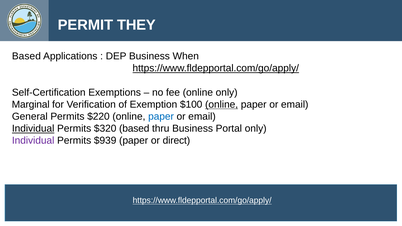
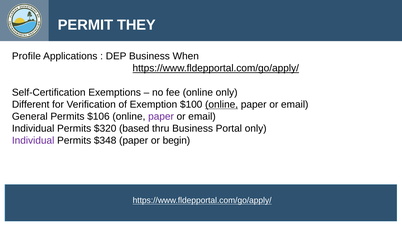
Based at (26, 56): Based -> Profile
Marginal: Marginal -> Different
$220: $220 -> $106
paper at (161, 117) colour: blue -> purple
Individual at (33, 129) underline: present -> none
$939: $939 -> $348
direct: direct -> begin
